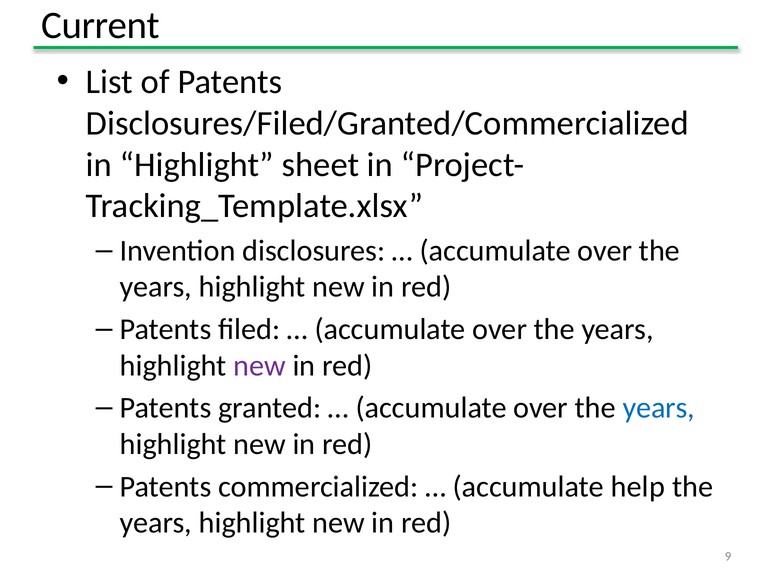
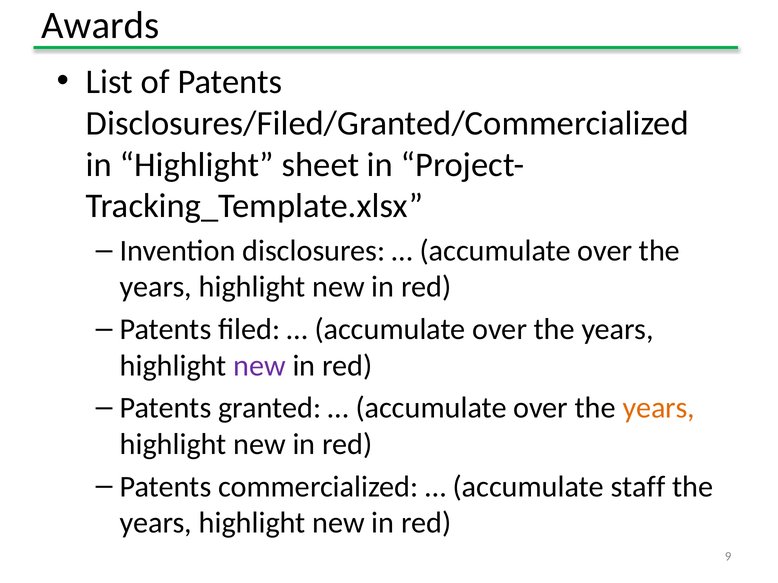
Current: Current -> Awards
years at (659, 408) colour: blue -> orange
help: help -> staff
